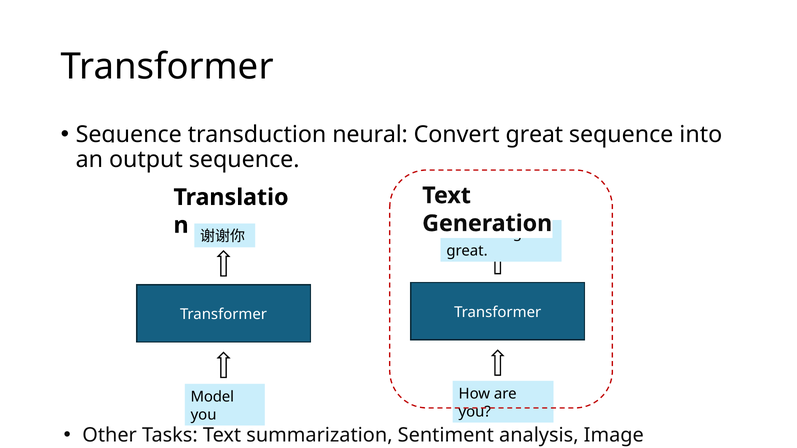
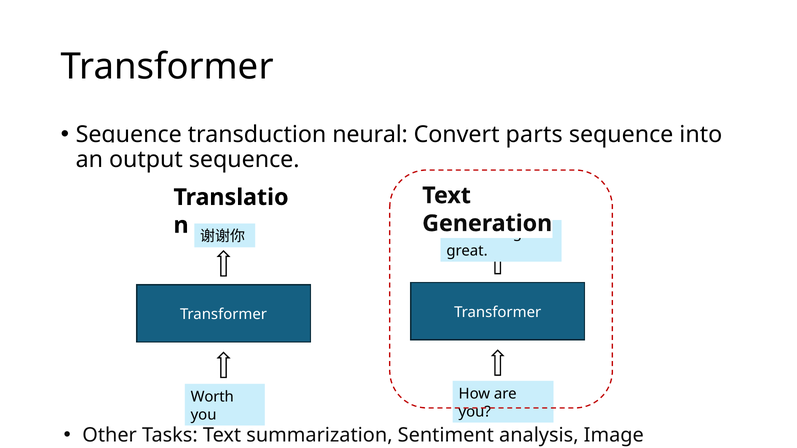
Convert great: great -> parts
Model: Model -> Worth
